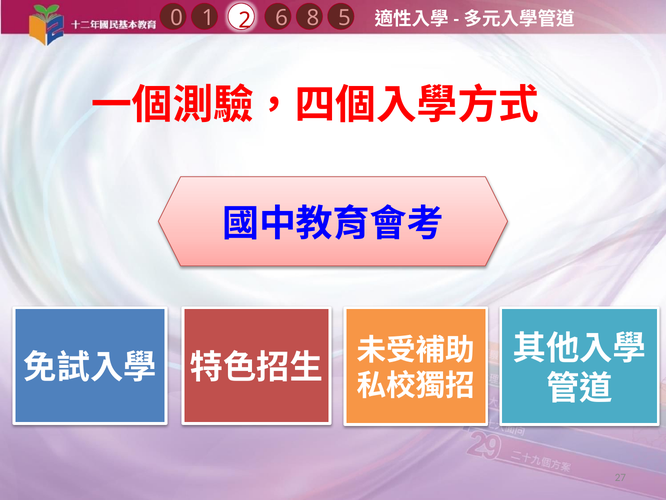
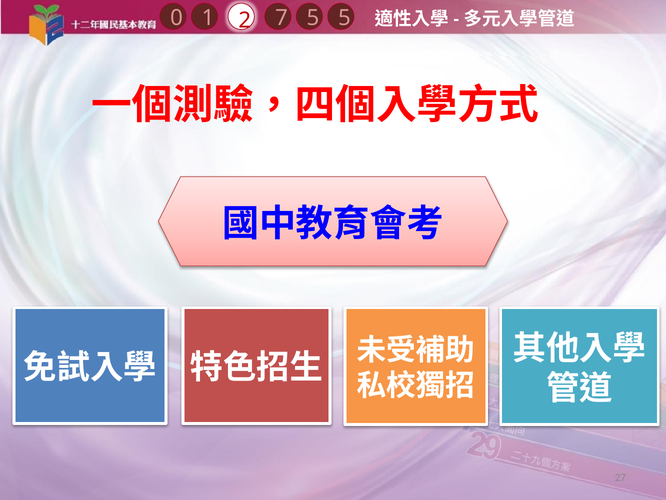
1 8: 8 -> 5
6: 6 -> 7
